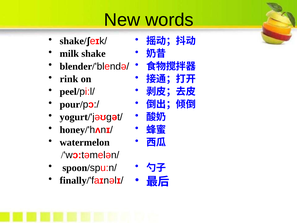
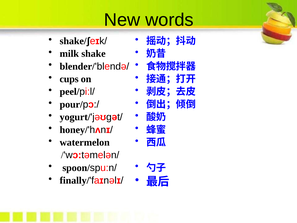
rink: rink -> cups
